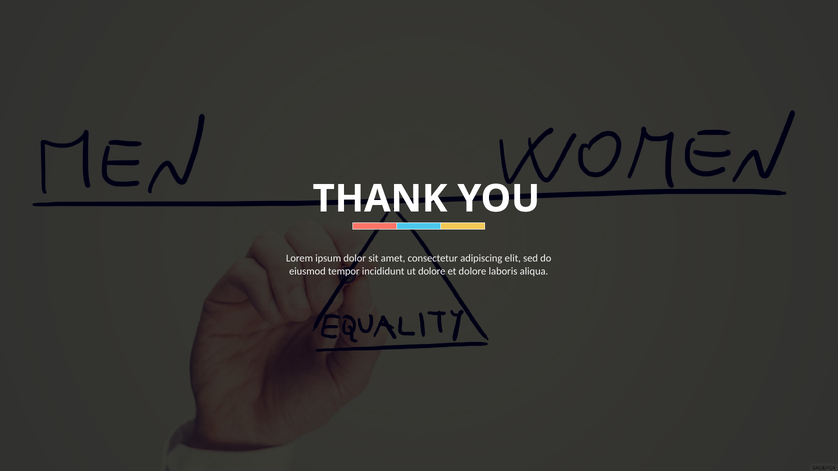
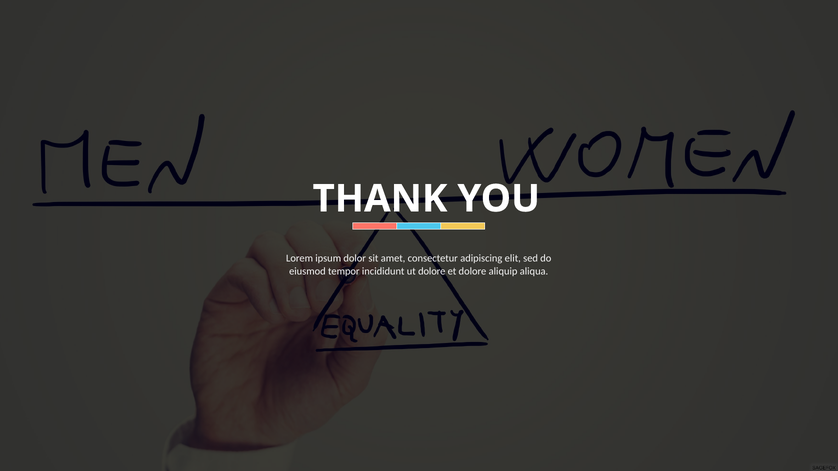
laboris: laboris -> aliquip
